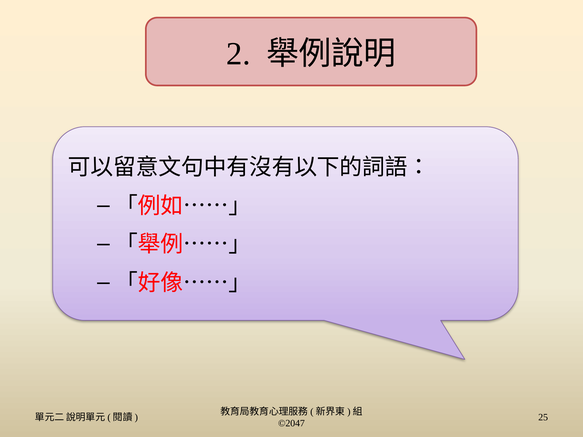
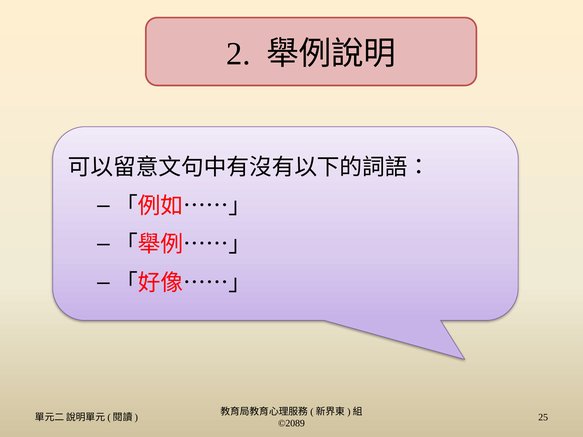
©2047: ©2047 -> ©2089
